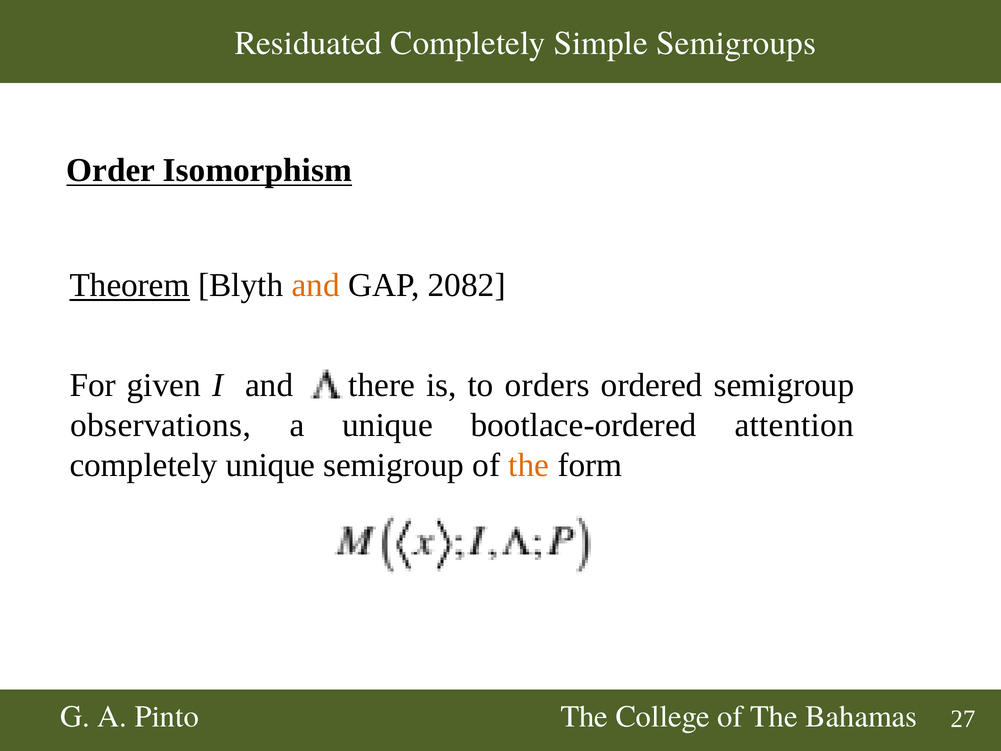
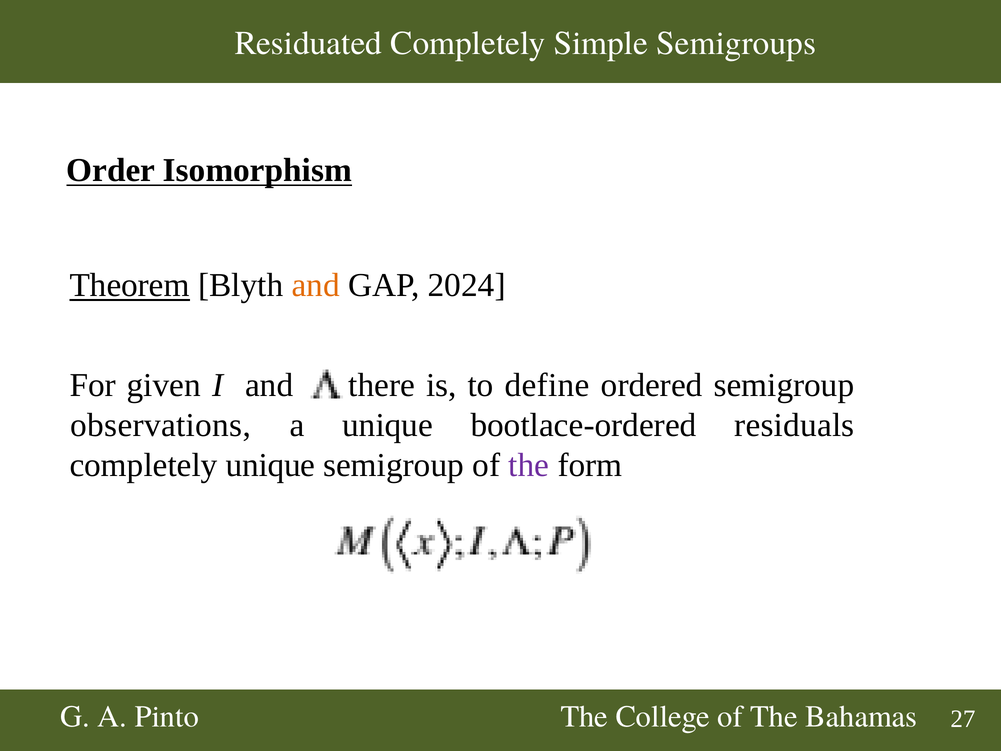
2082: 2082 -> 2024
orders: orders -> define
attention: attention -> residuals
the at (529, 465) colour: orange -> purple
